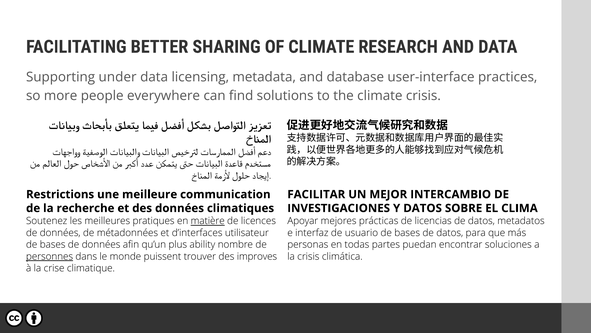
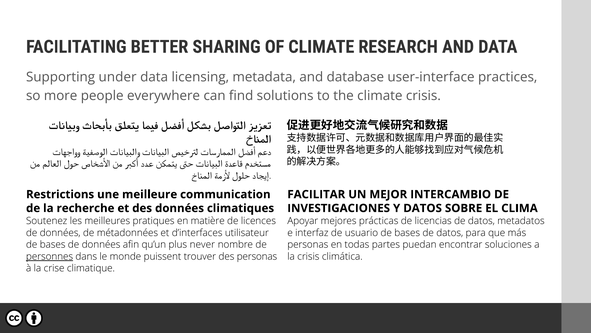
matière underline: present -> none
ability: ability -> never
des improves: improves -> personas
